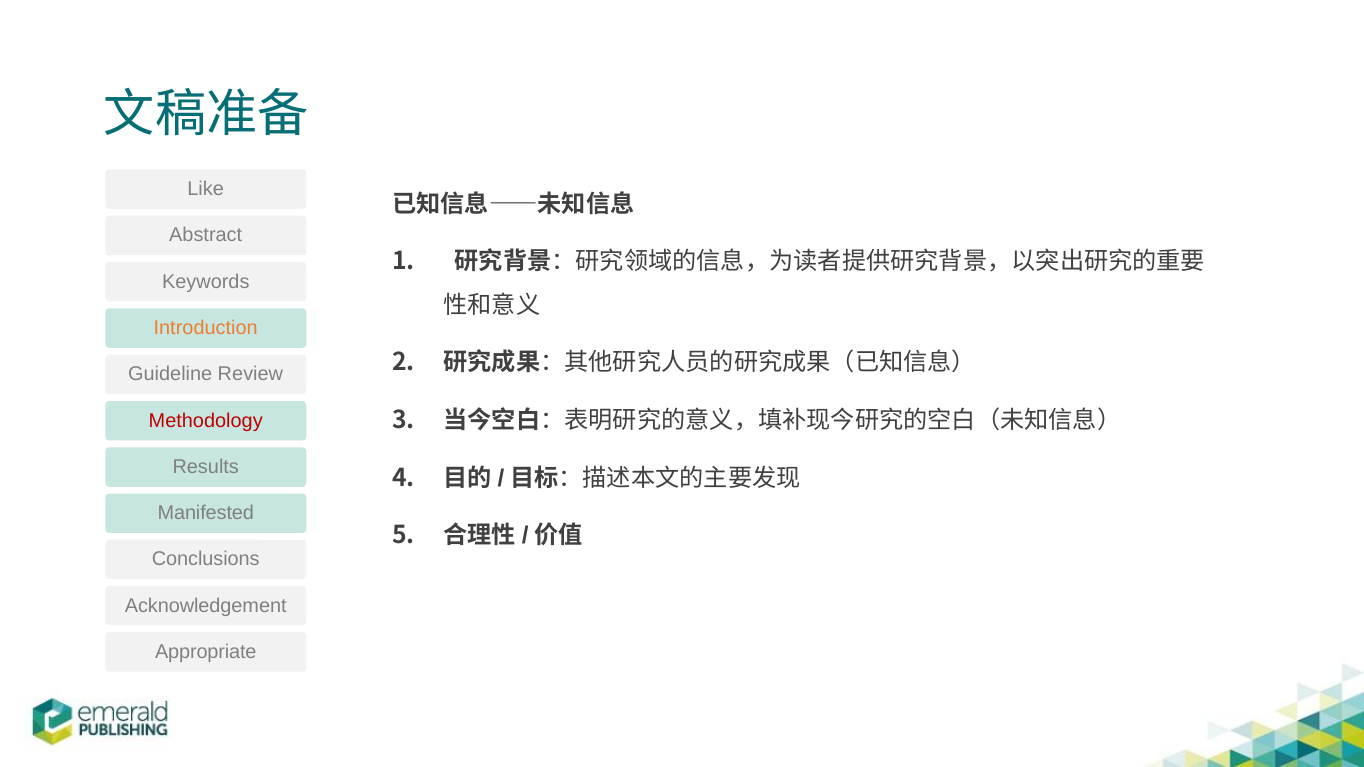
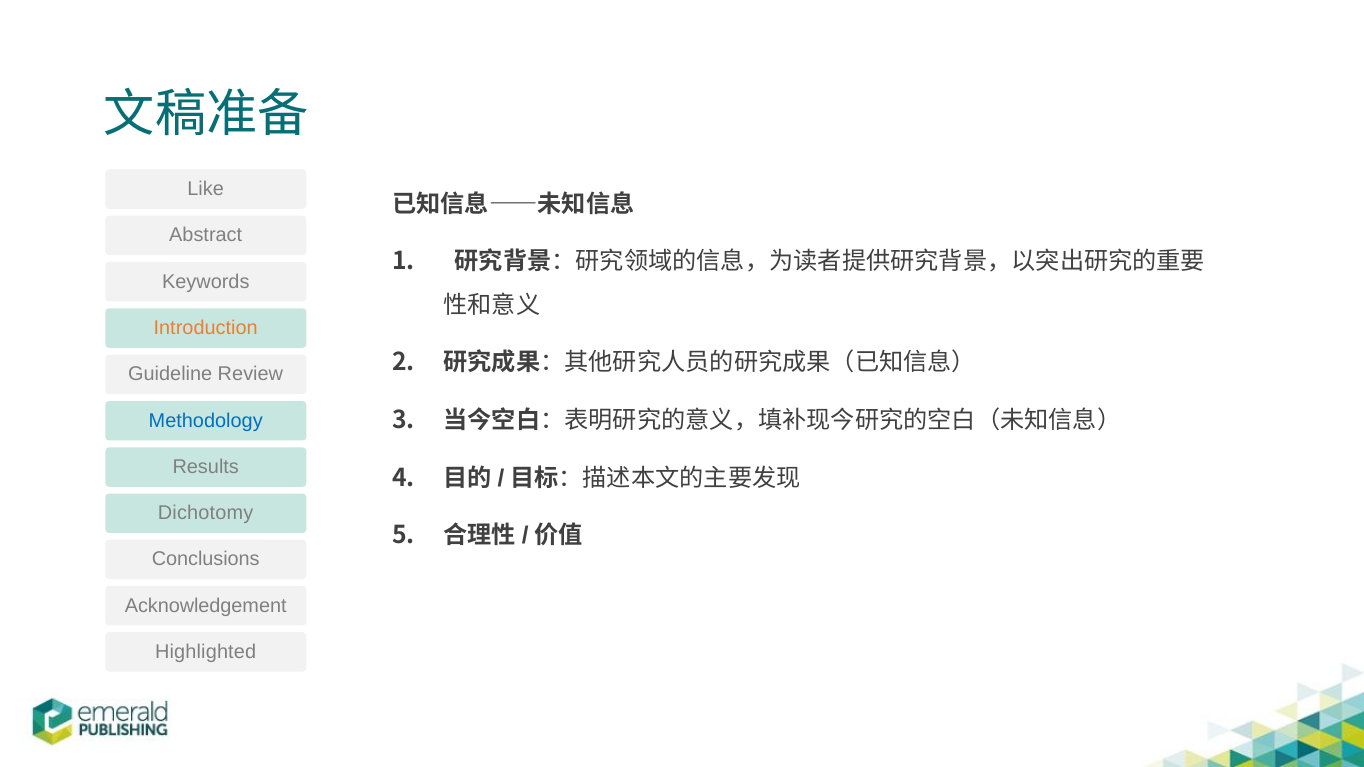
Methodology colour: red -> blue
Manifested: Manifested -> Dichotomy
Appropriate: Appropriate -> Highlighted
